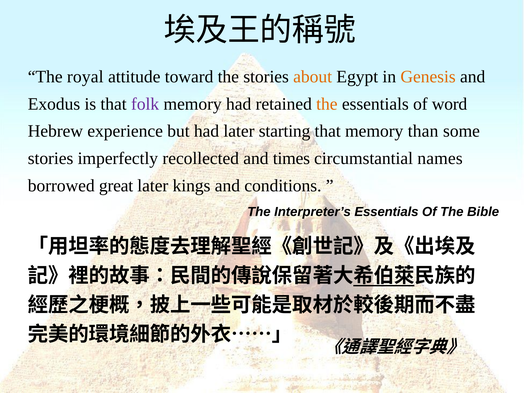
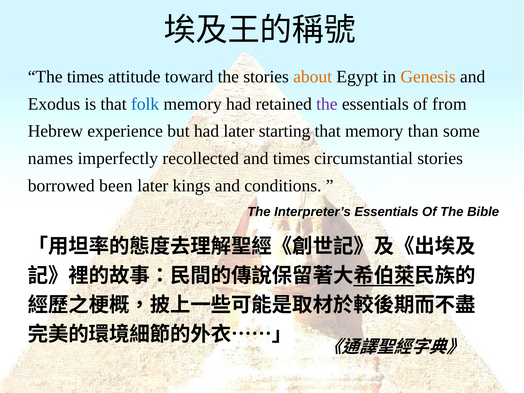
The royal: royal -> times
folk colour: purple -> blue
the at (327, 104) colour: orange -> purple
word: word -> from
stories at (51, 158): stories -> names
circumstantial names: names -> stories
great: great -> been
